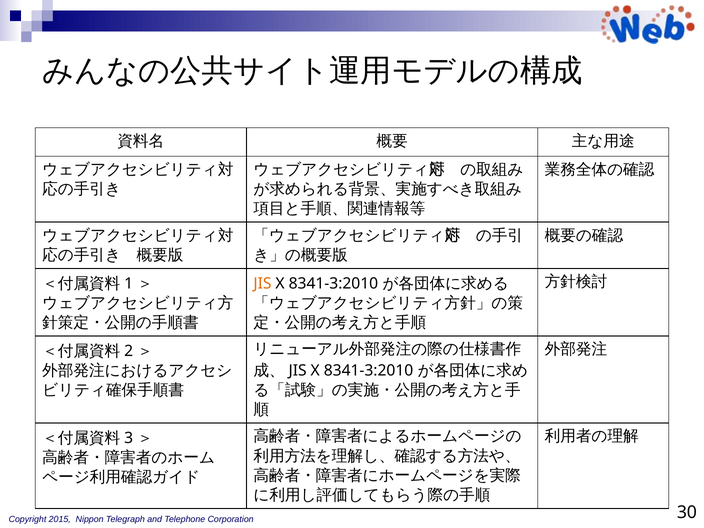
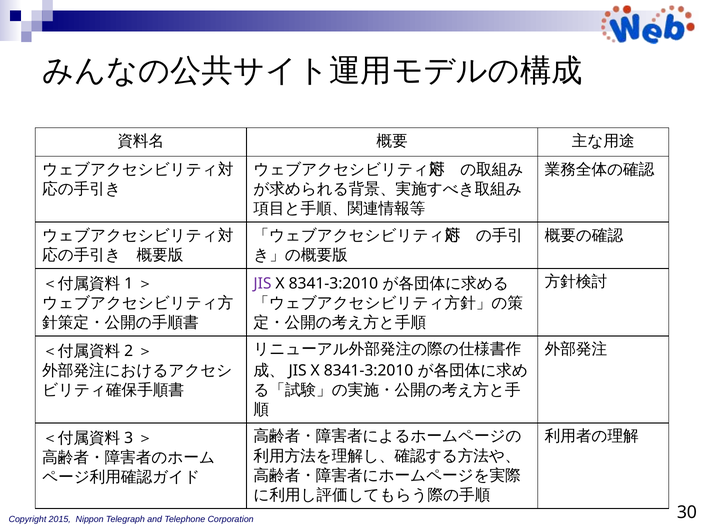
JIS colour: orange -> purple
